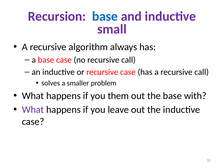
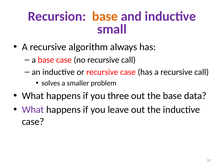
base at (105, 16) colour: blue -> orange
them: them -> three
with: with -> data
